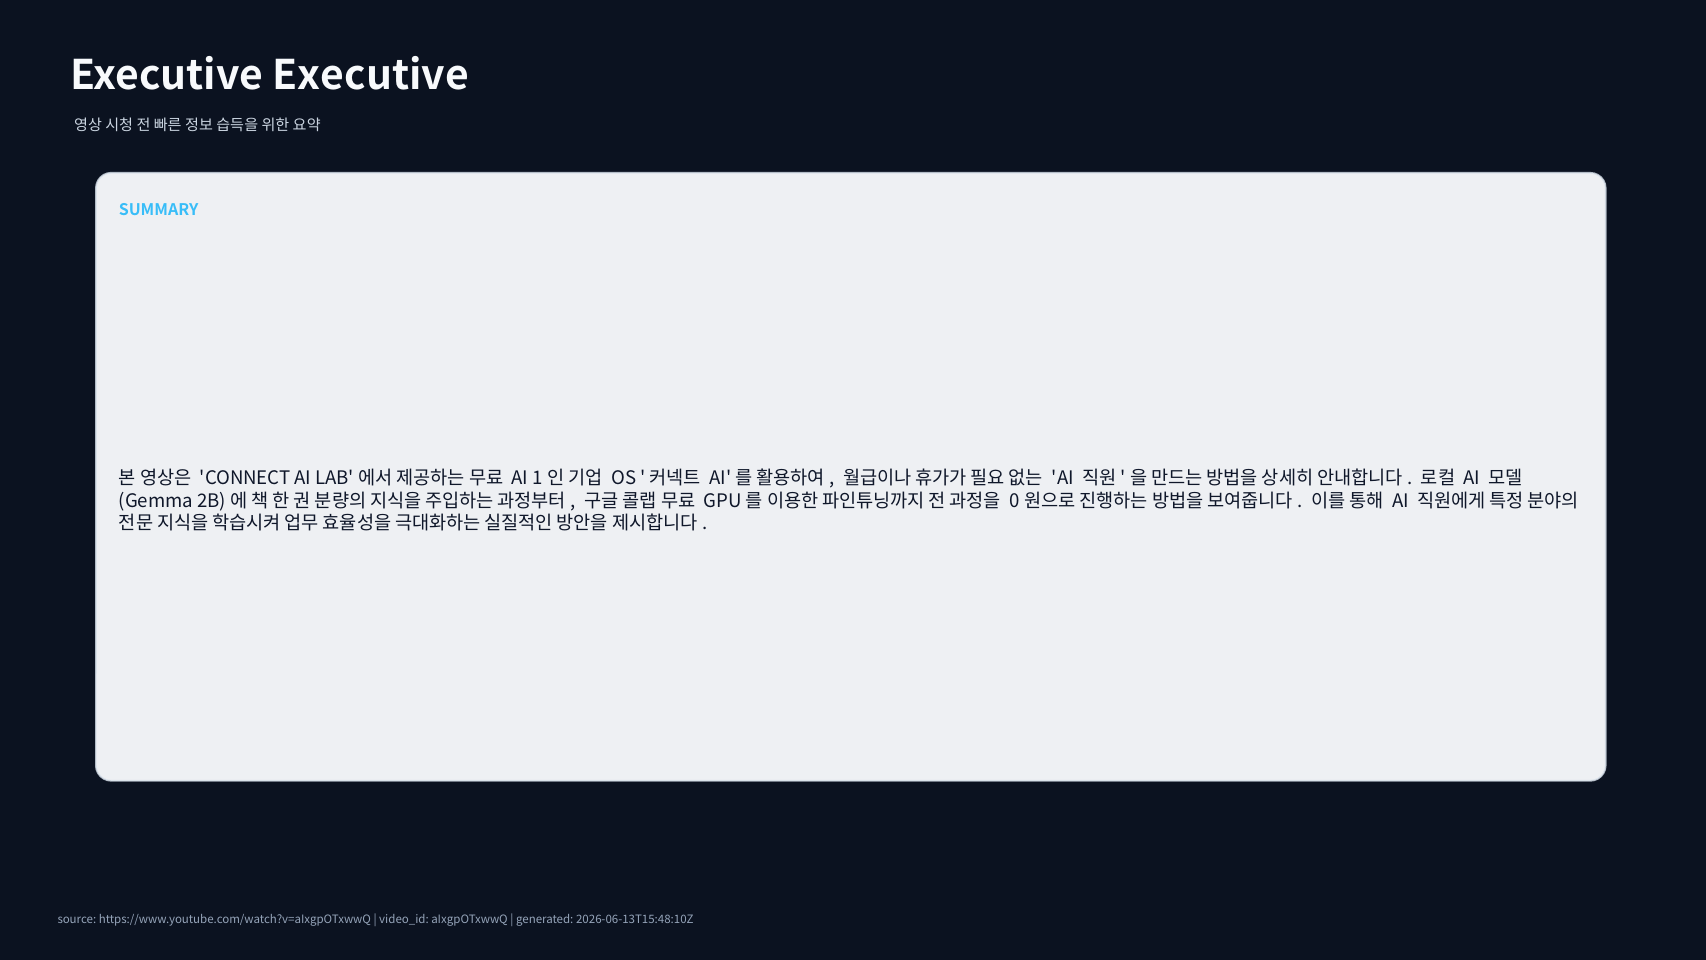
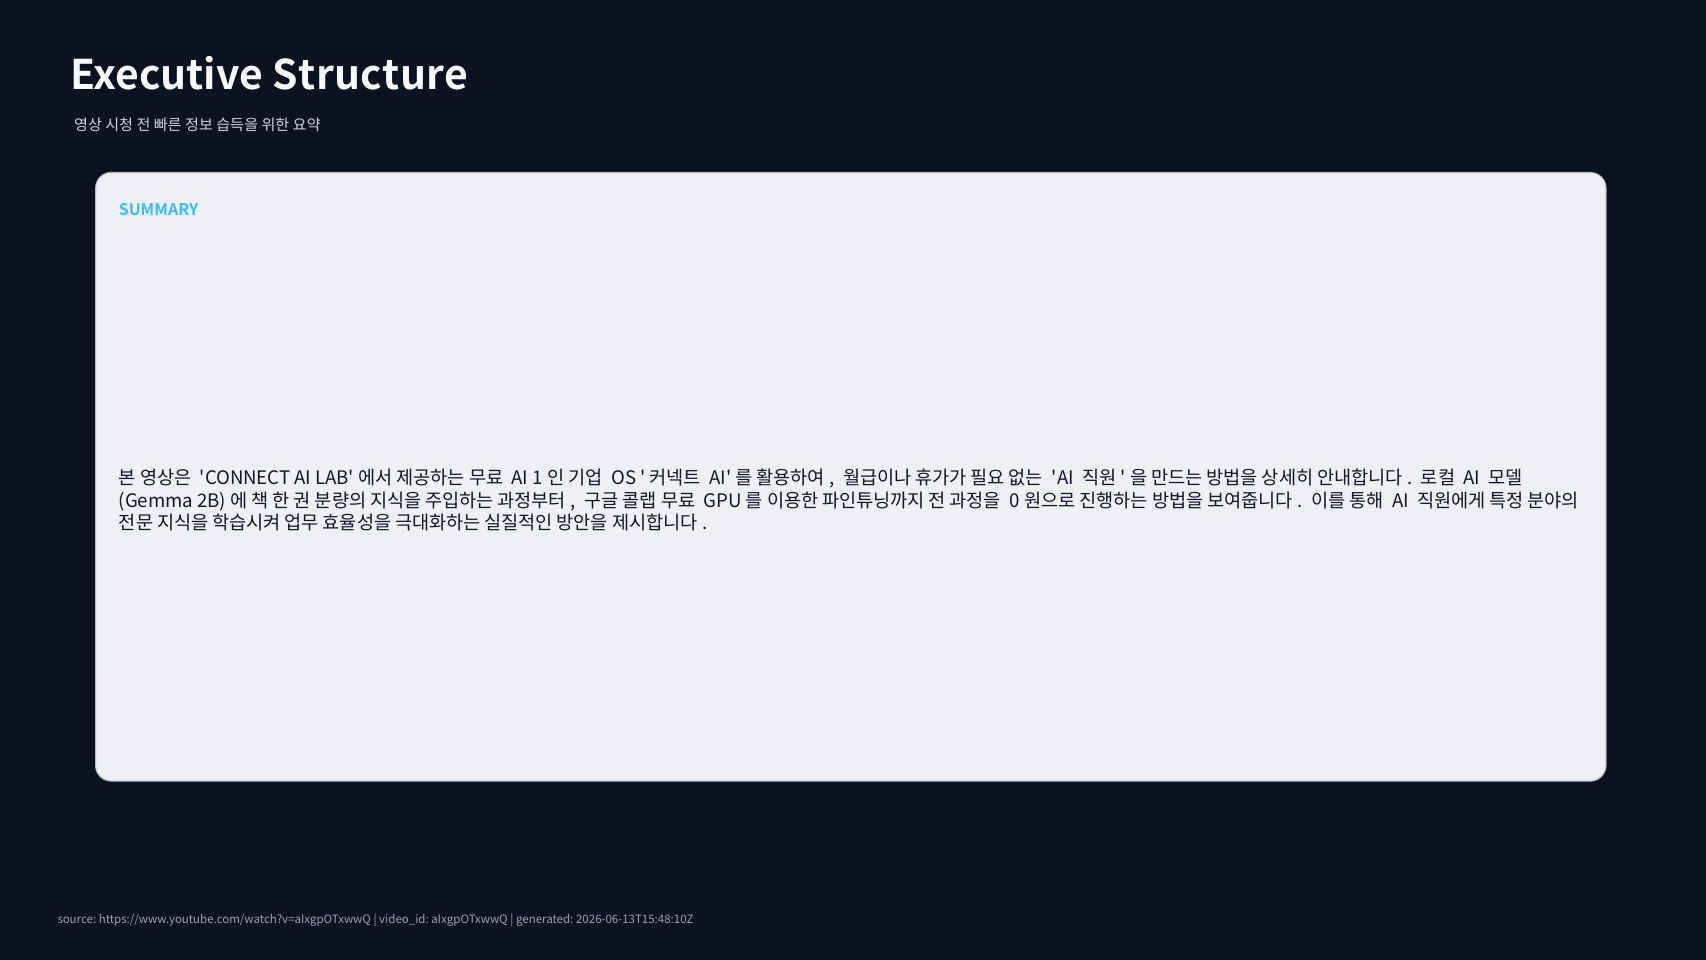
Executive Executive: Executive -> Structure
